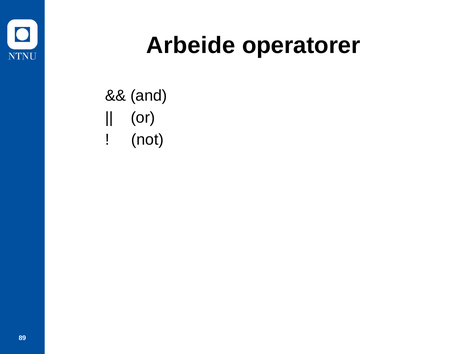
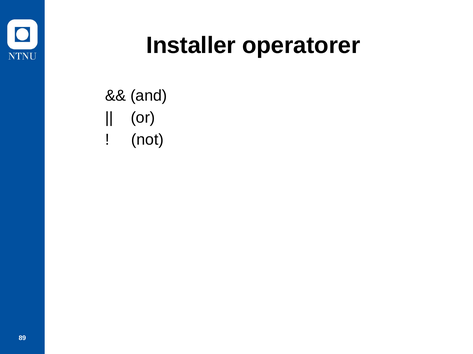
Arbeide: Arbeide -> Installer
